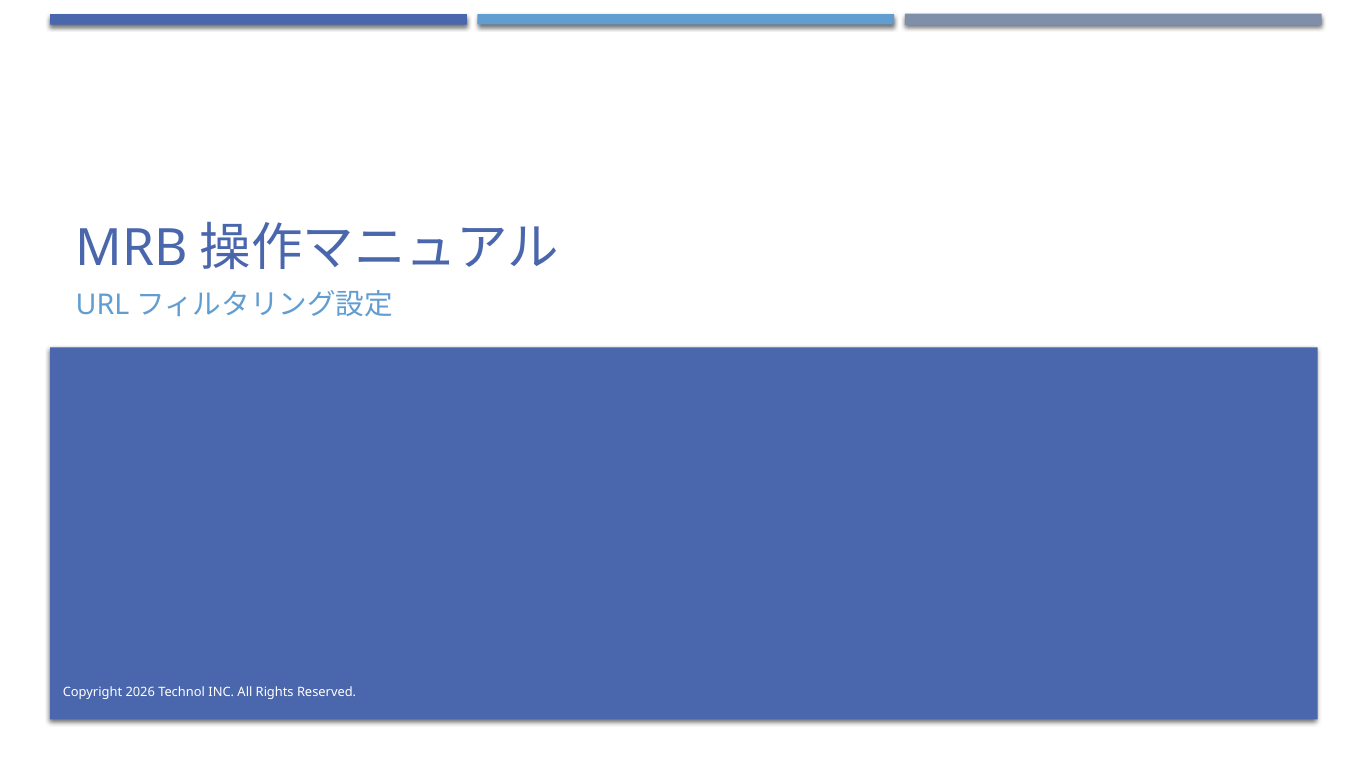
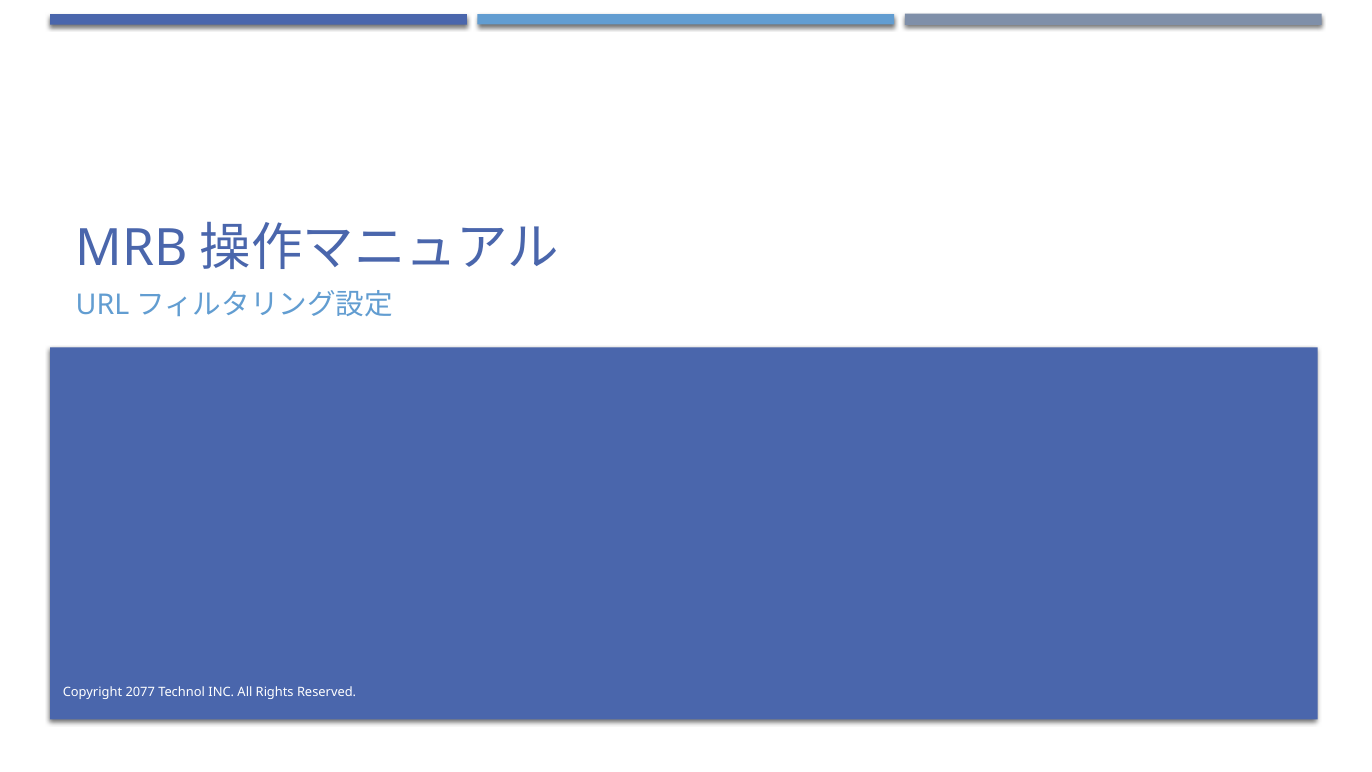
2026: 2026 -> 2077
